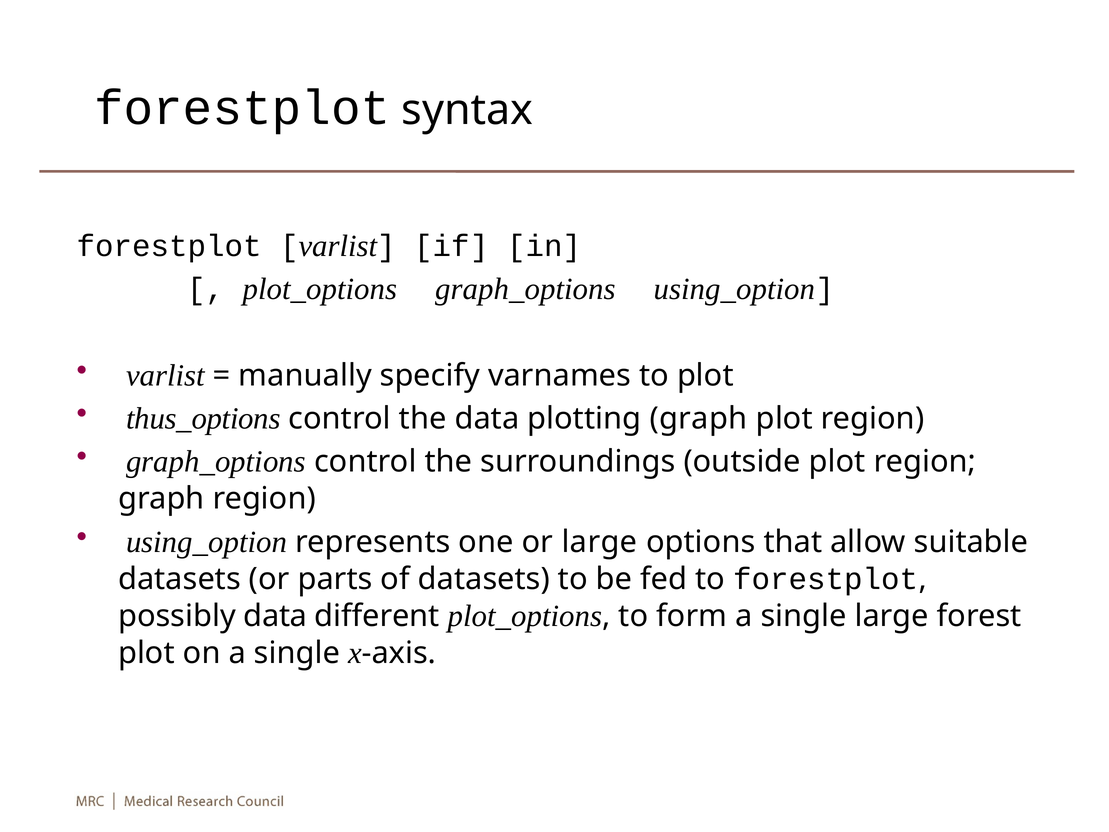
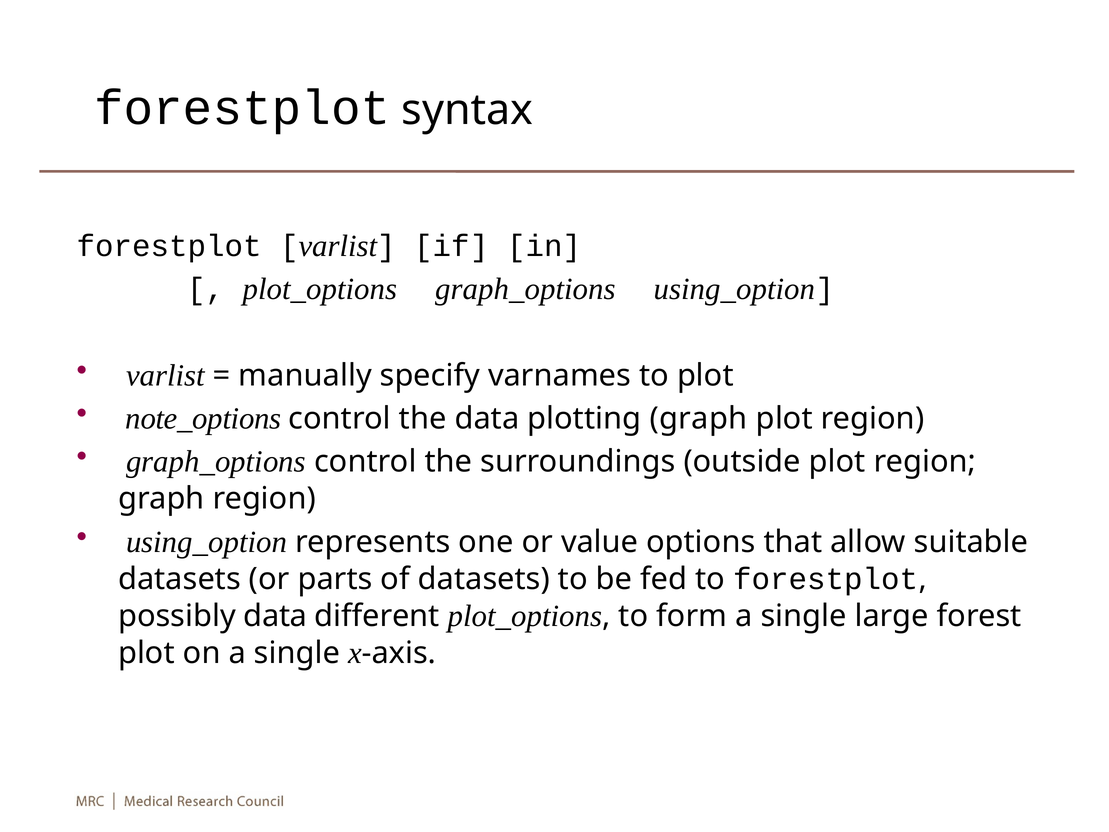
thus_options: thus_options -> note_options
or large: large -> value
